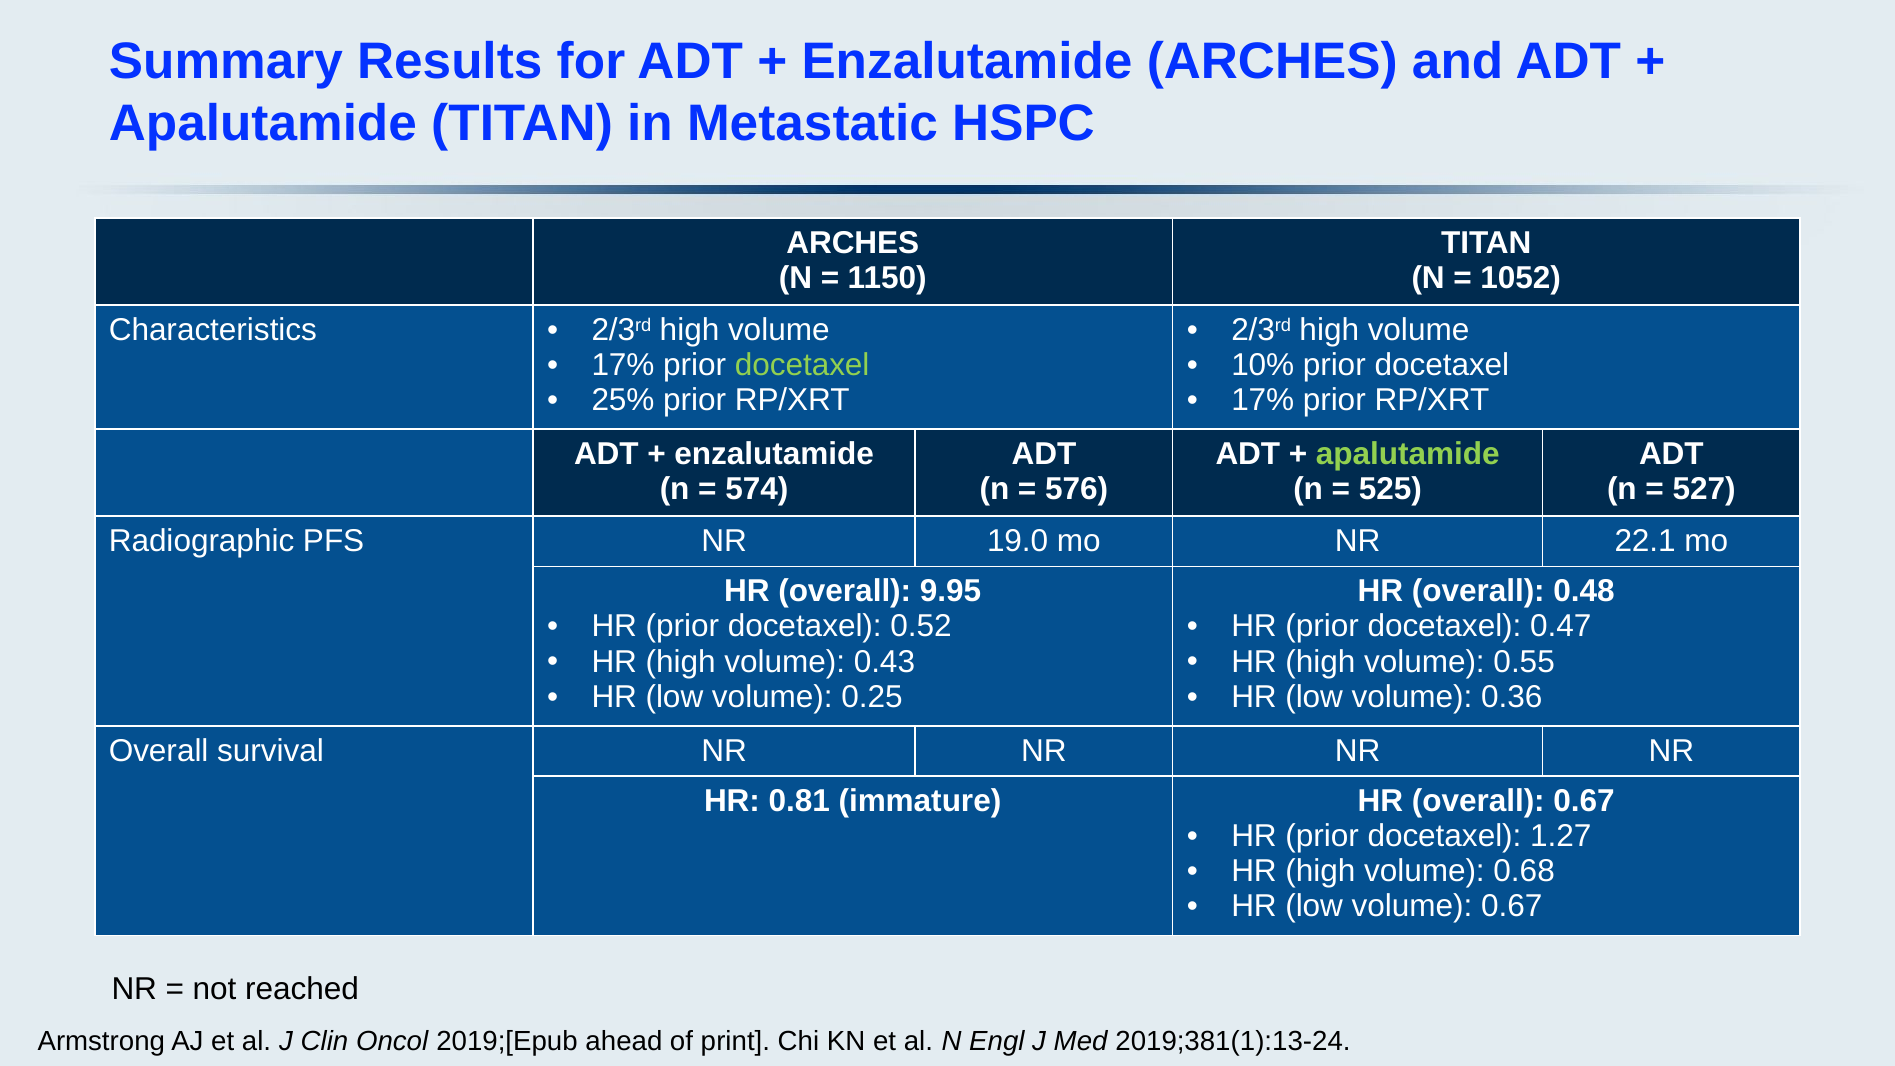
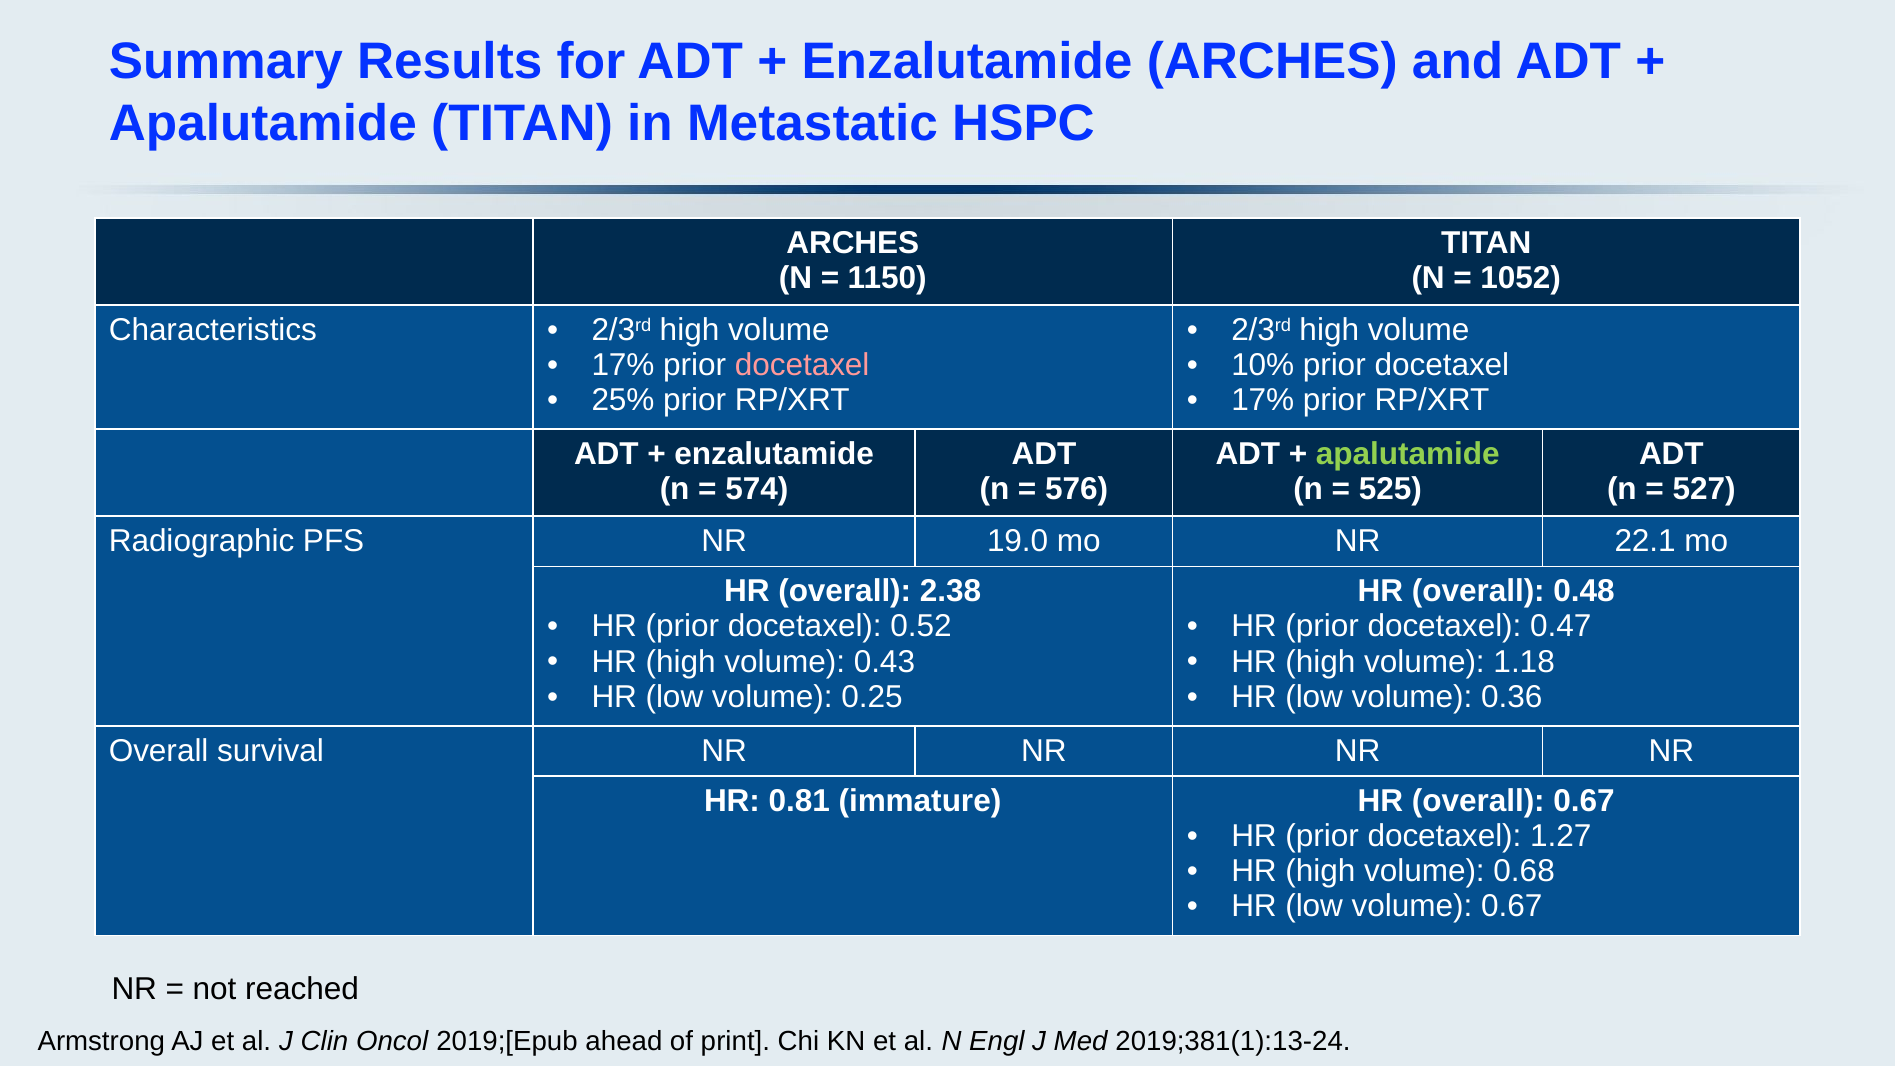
docetaxel at (802, 365) colour: light green -> pink
9.95: 9.95 -> 2.38
0.55: 0.55 -> 1.18
